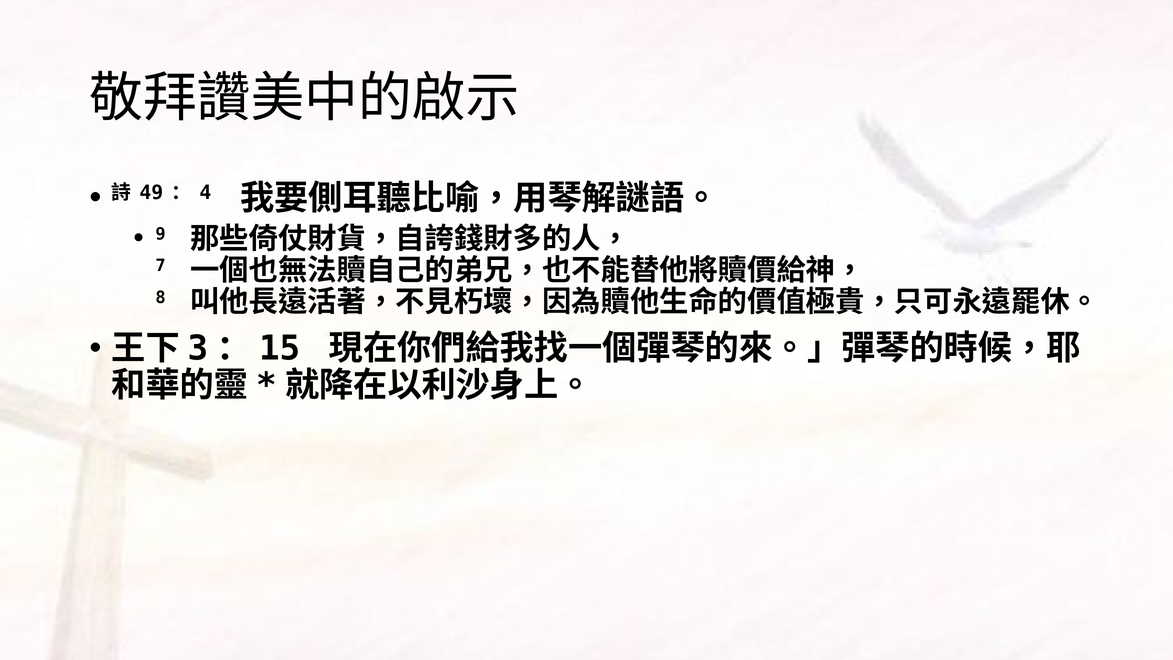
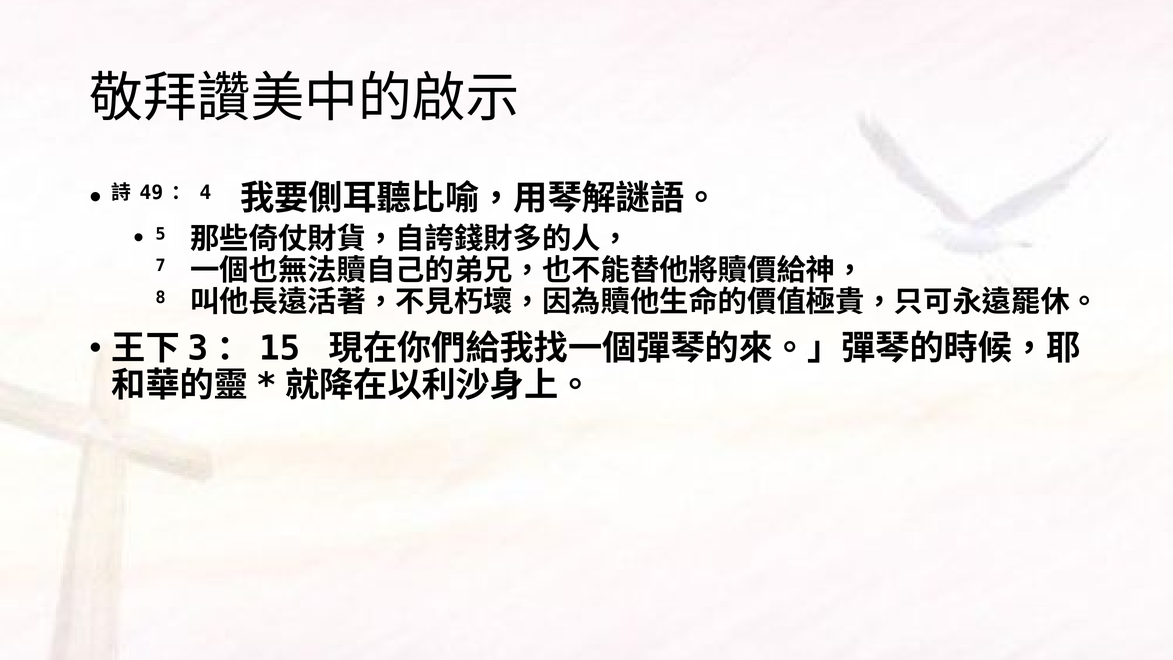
9: 9 -> 5
